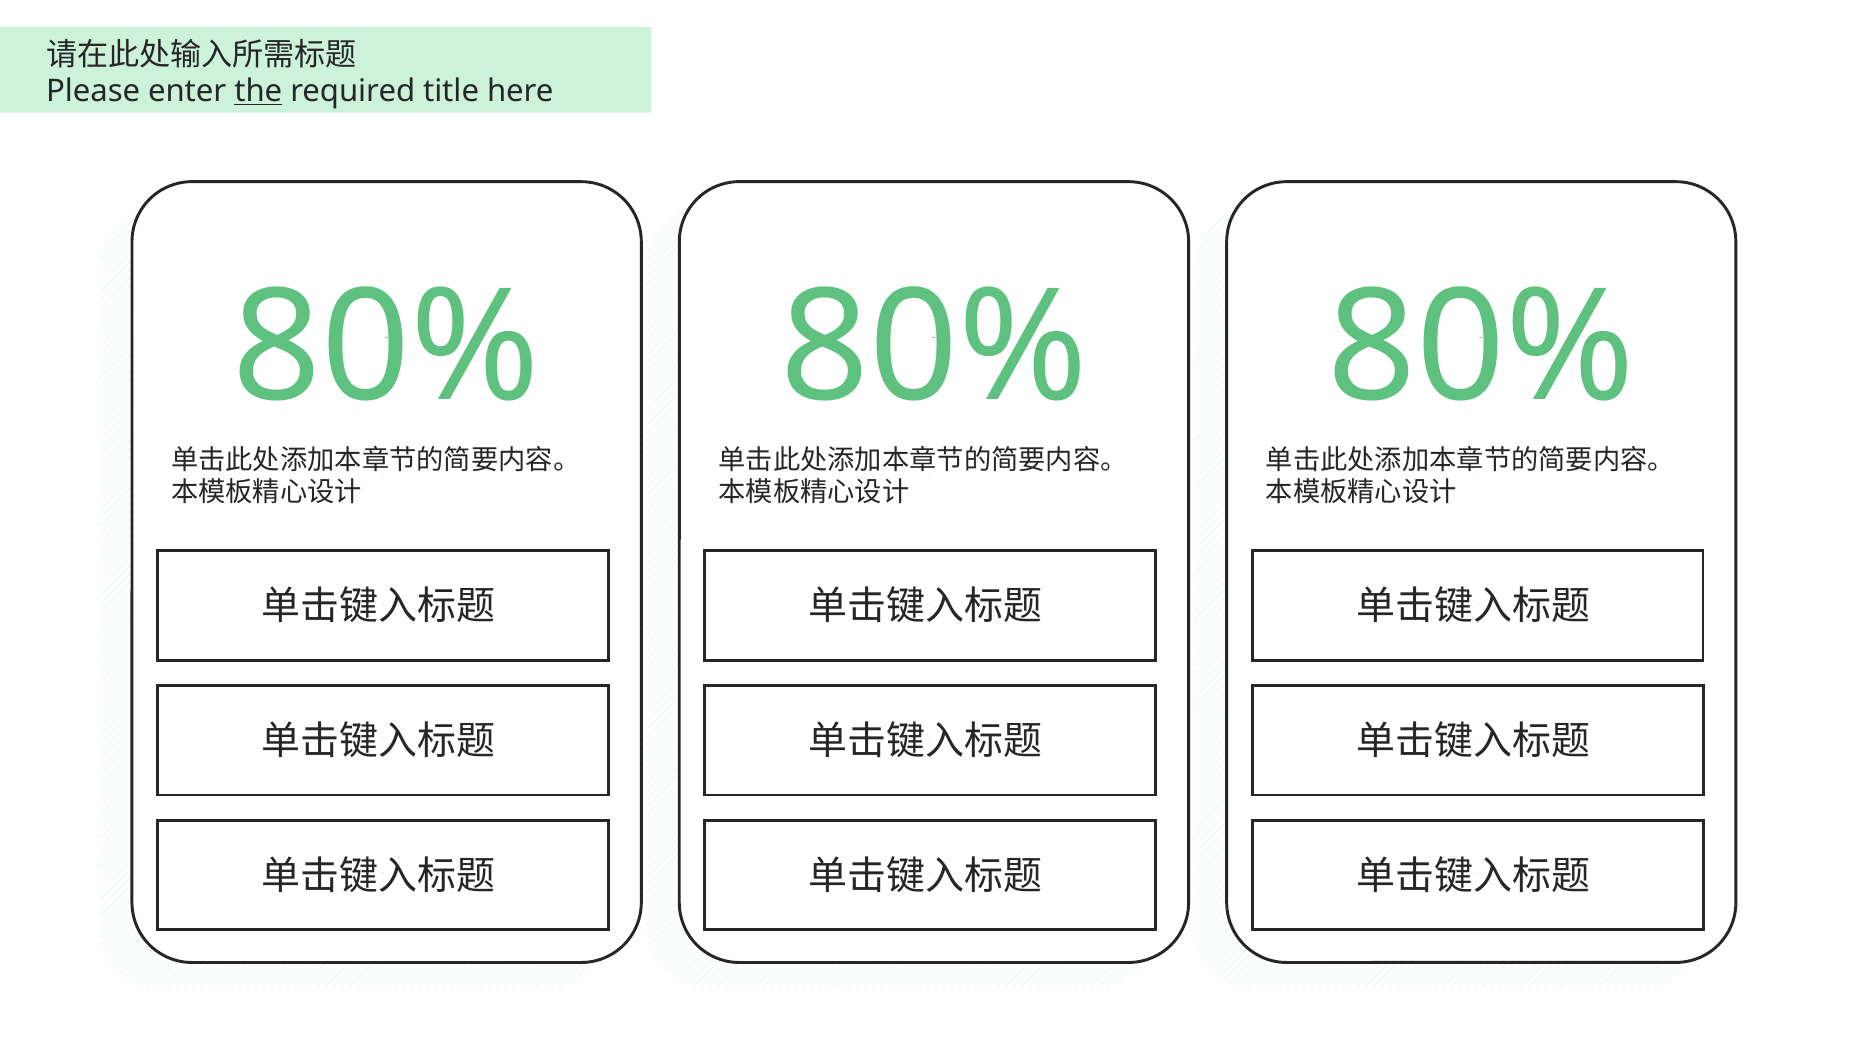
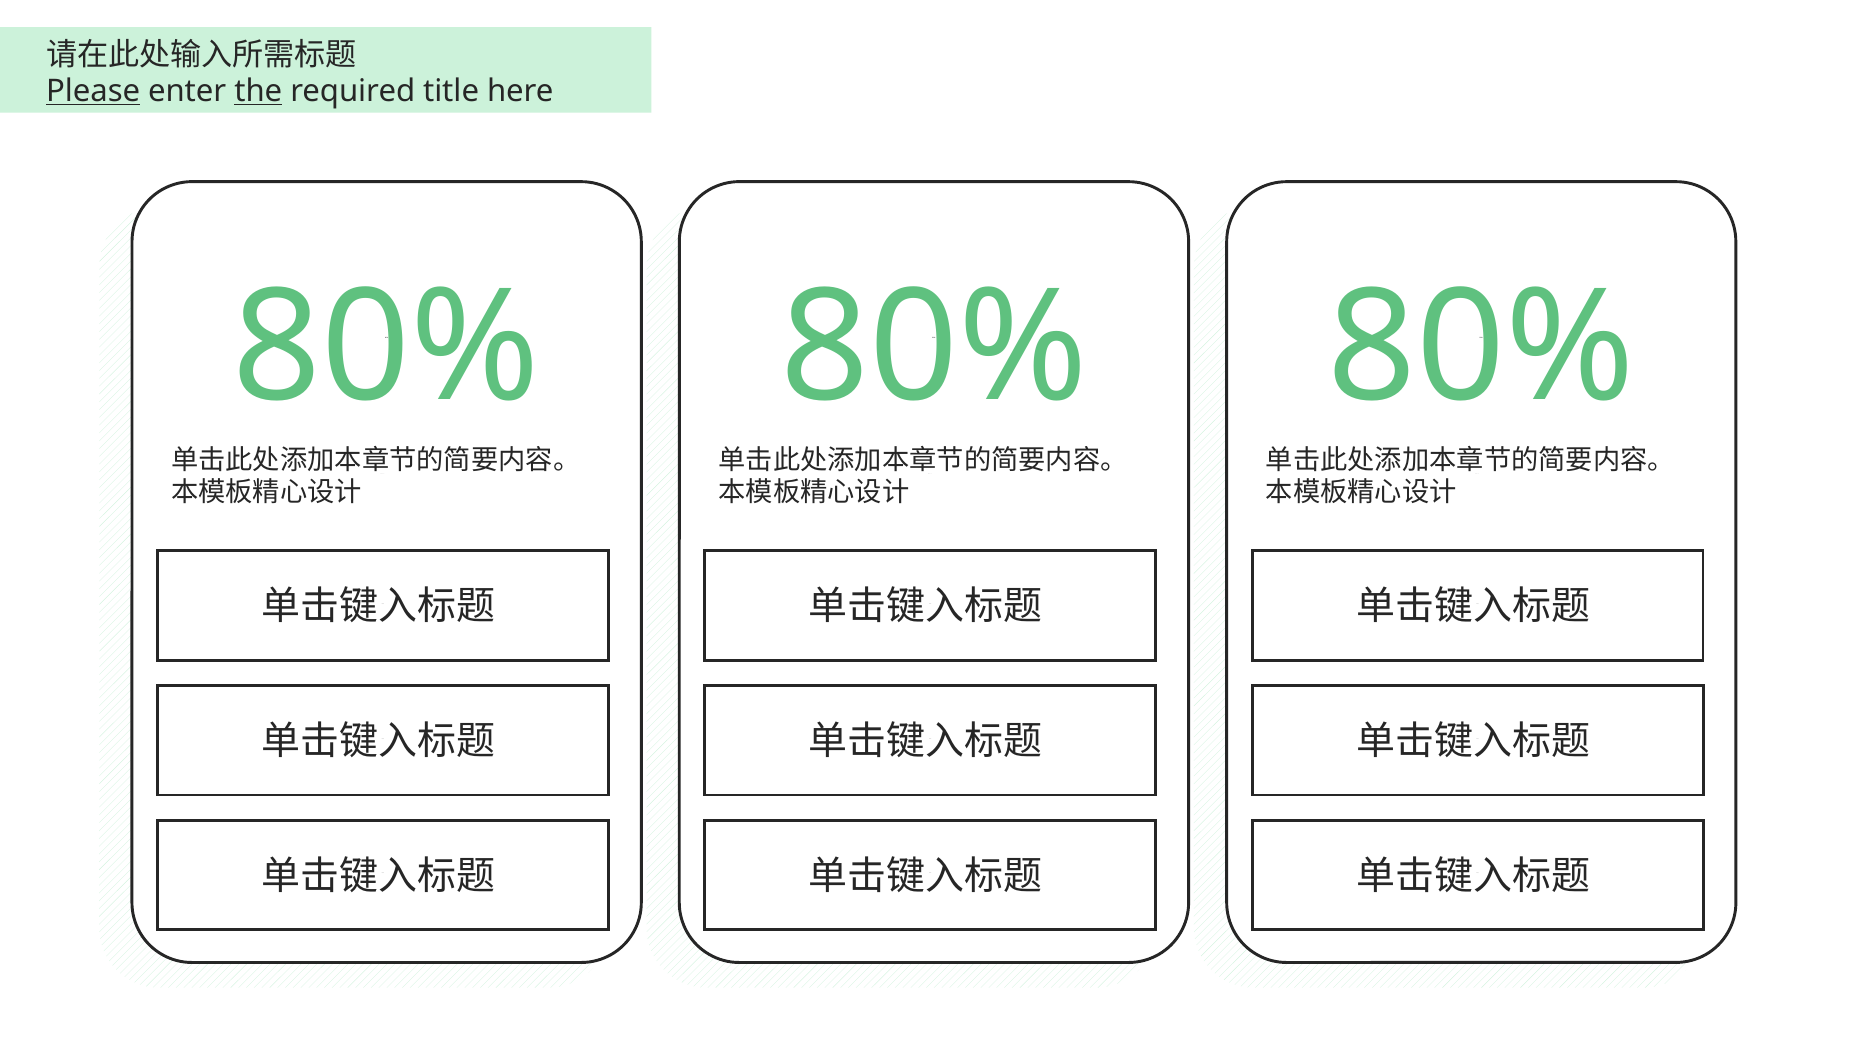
Please underline: none -> present
